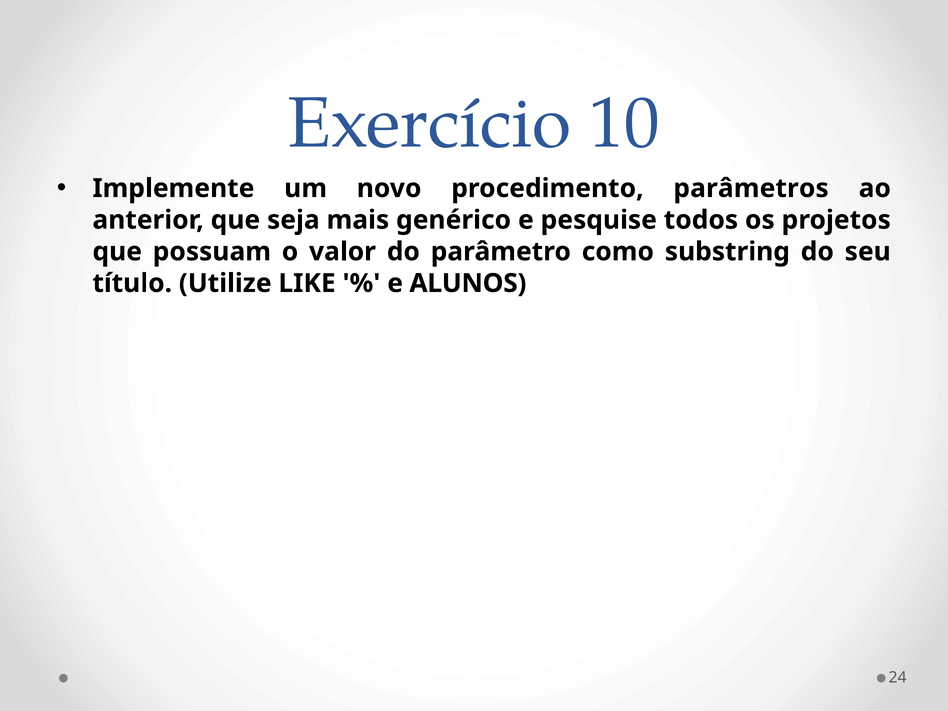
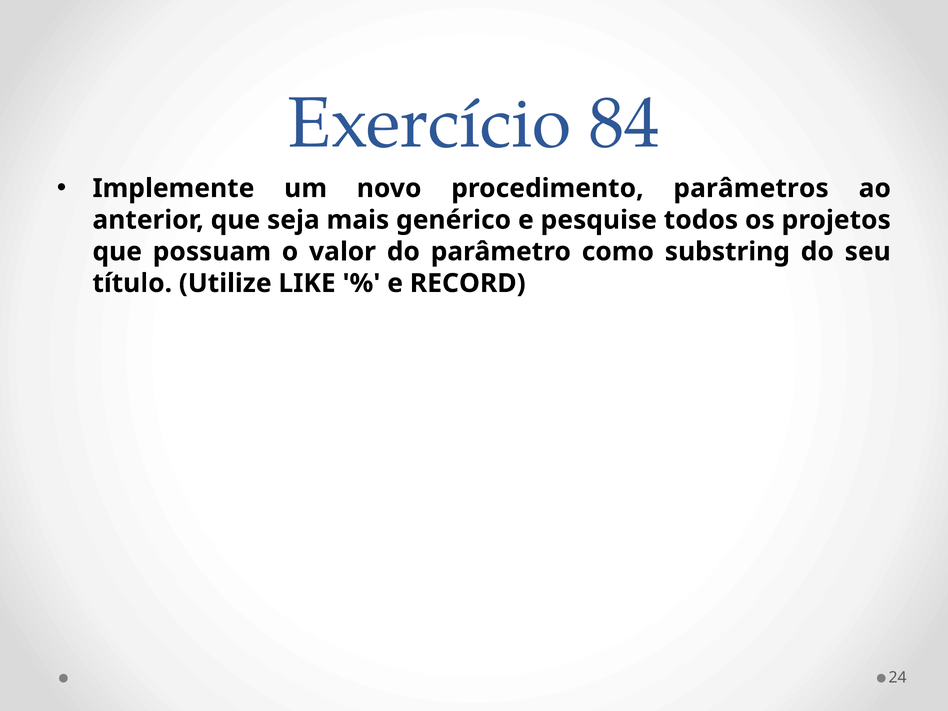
10: 10 -> 84
ALUNOS: ALUNOS -> RECORD
